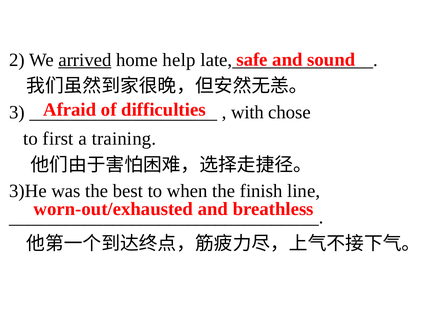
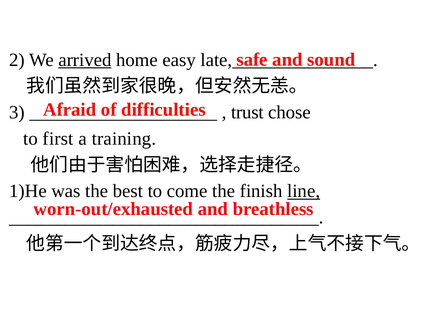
help: help -> easy
with: with -> trust
3)He: 3)He -> 1)He
when: when -> come
line underline: none -> present
